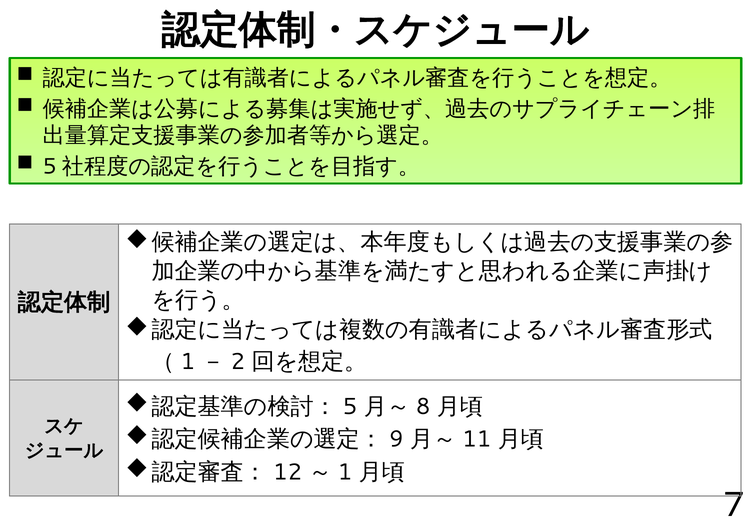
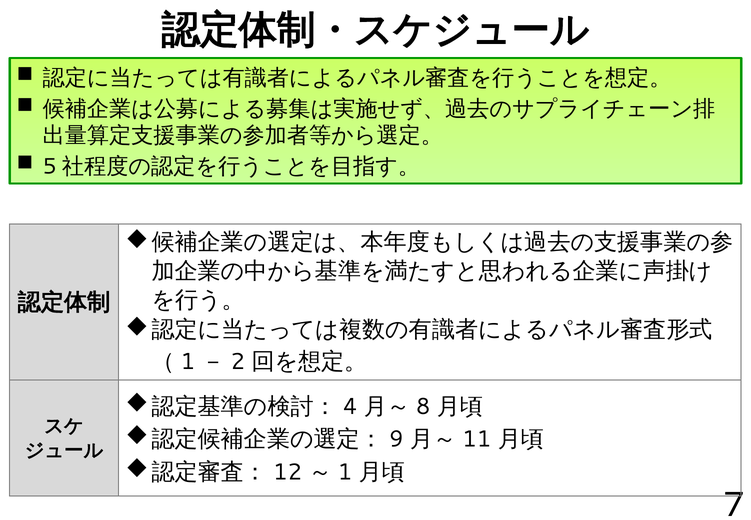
5: 5 -> 4
